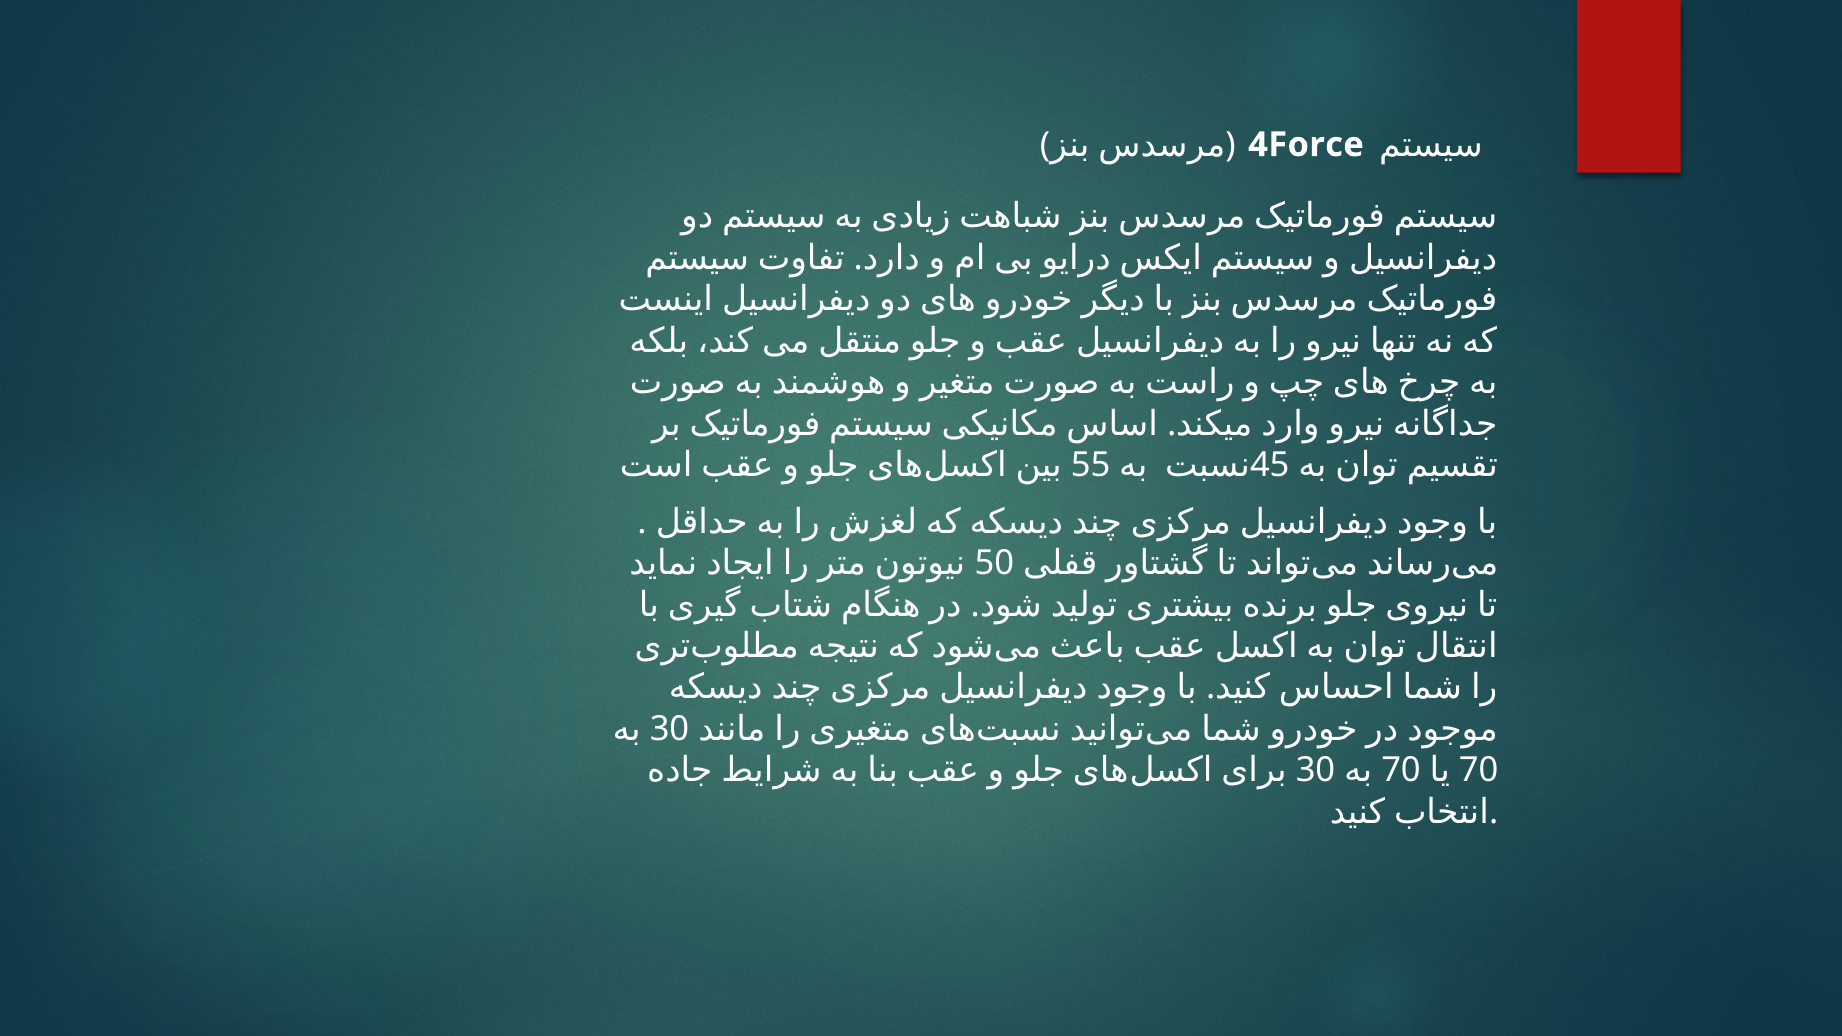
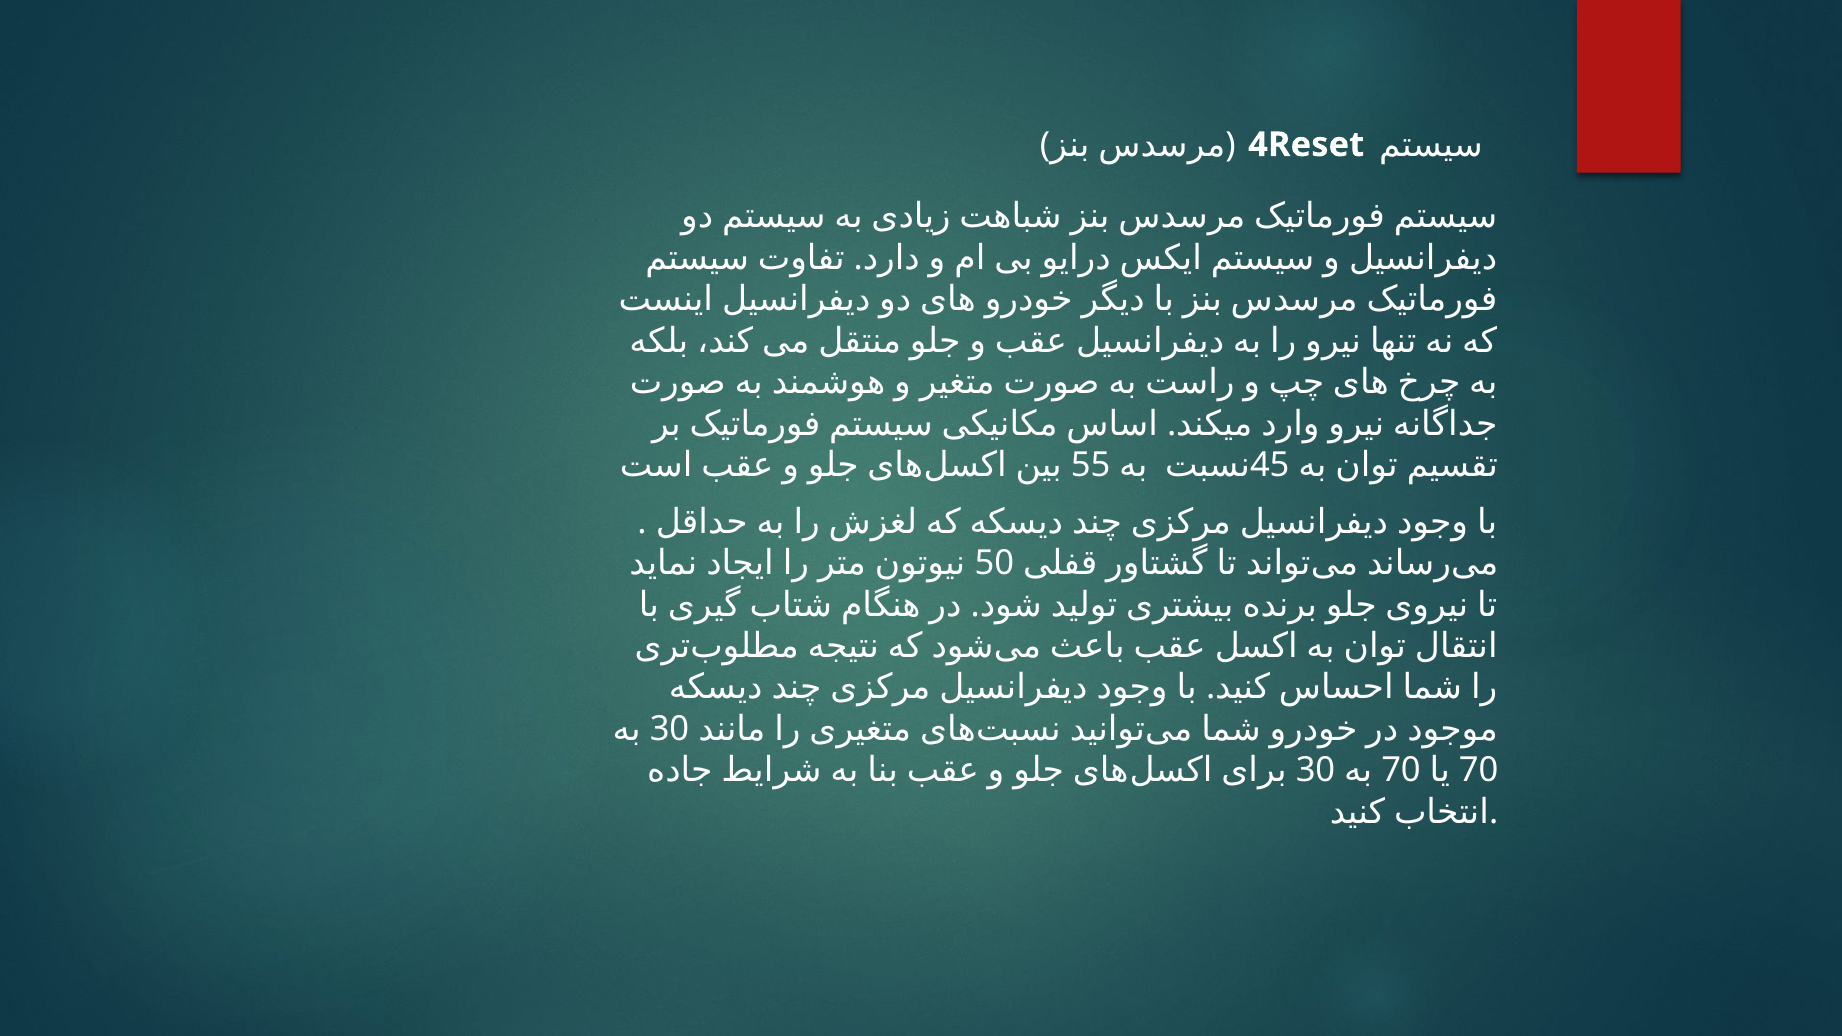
4Force: 4Force -> 4Reset
